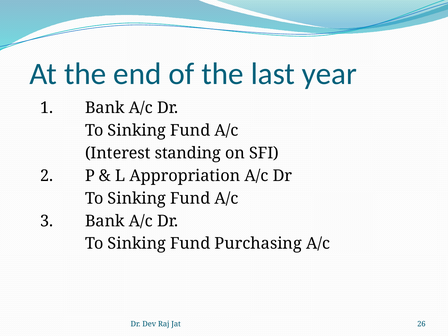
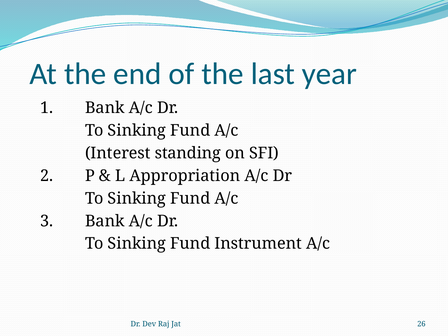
Purchasing: Purchasing -> Instrument
